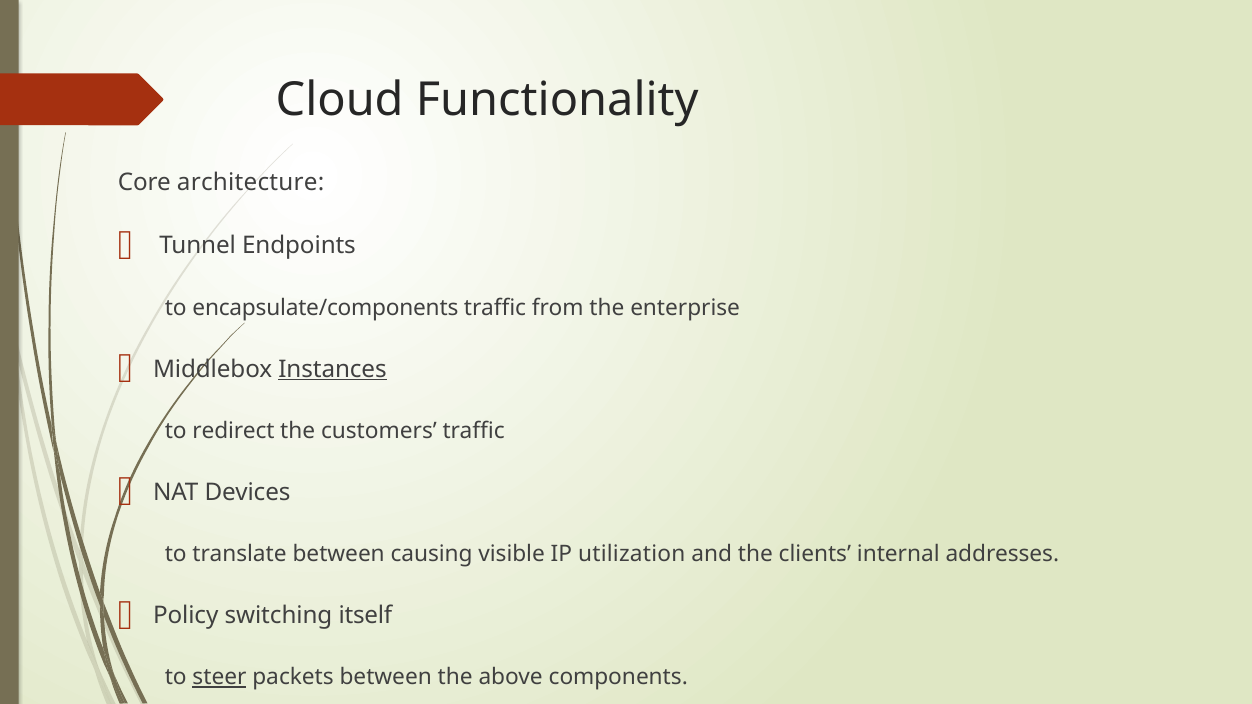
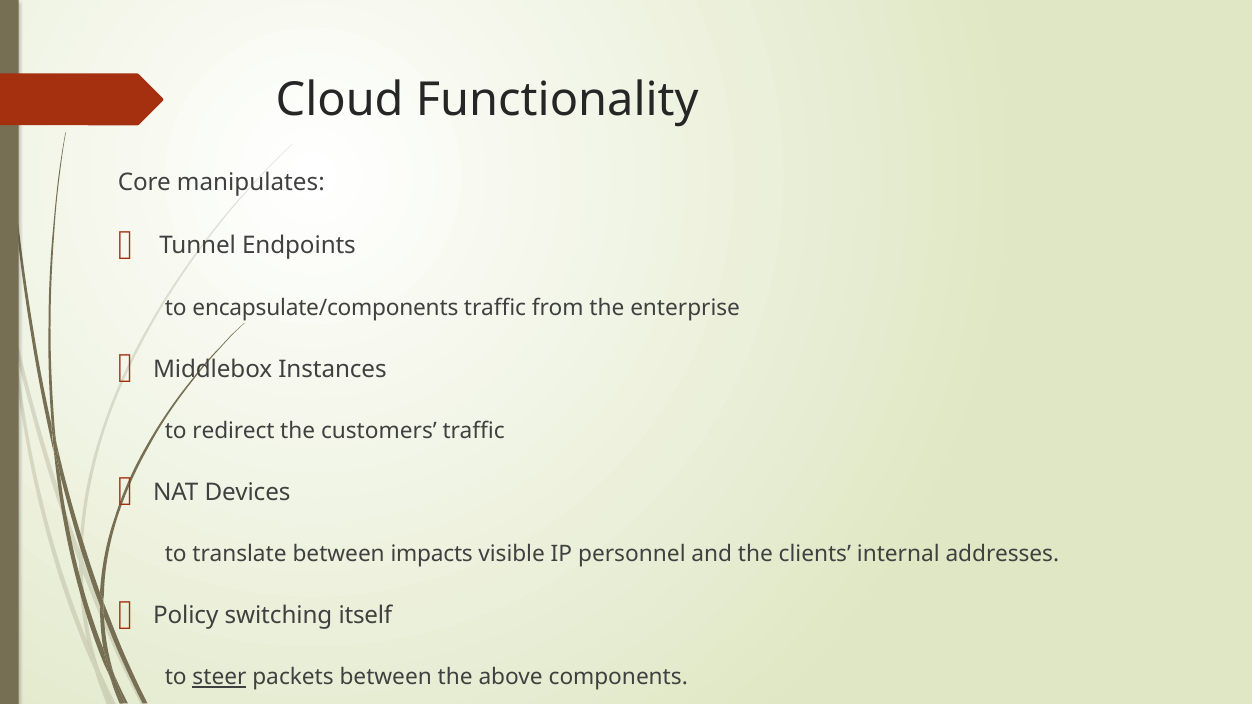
architecture: architecture -> manipulates
Instances underline: present -> none
causing: causing -> impacts
utilization: utilization -> personnel
